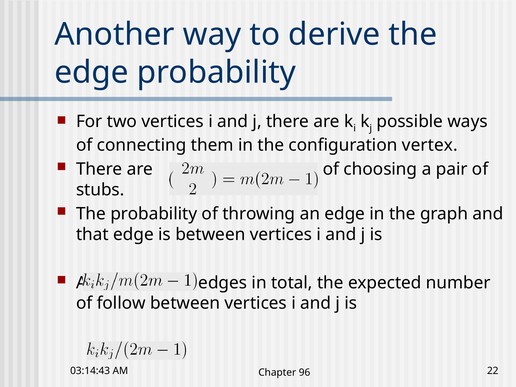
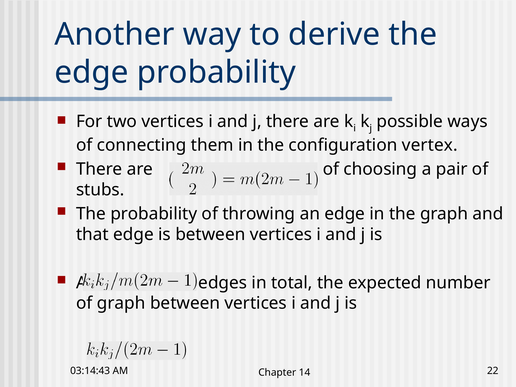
of follow: follow -> graph
96: 96 -> 14
